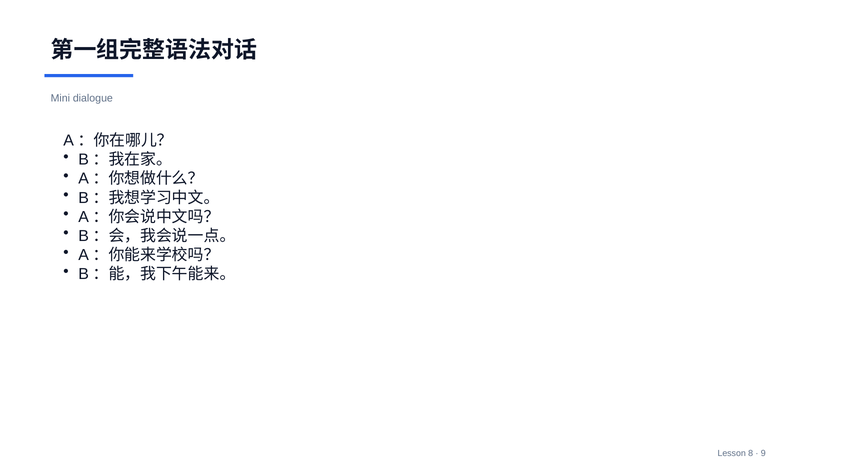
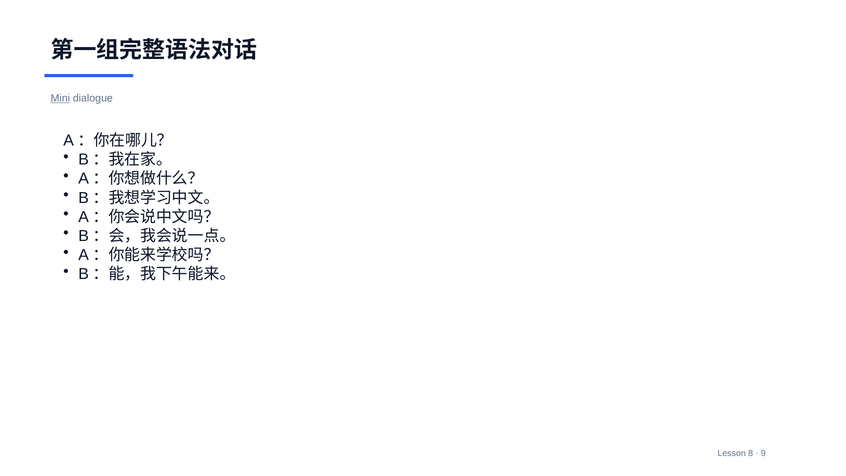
Mini underline: none -> present
